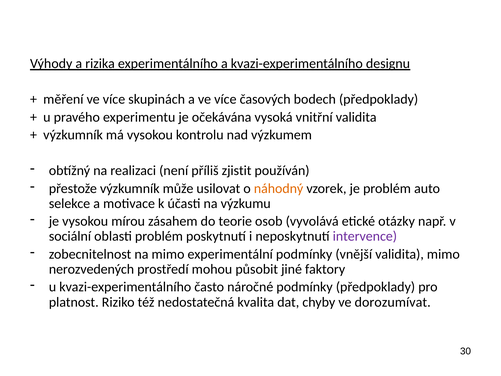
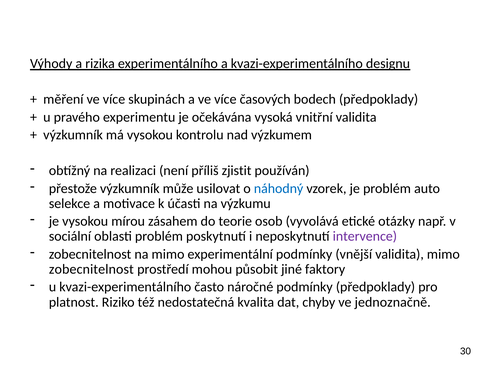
náhodný colour: orange -> blue
nerozvedených at (91, 269): nerozvedených -> zobecnitelnost
dorozumívat: dorozumívat -> jednoznačně
